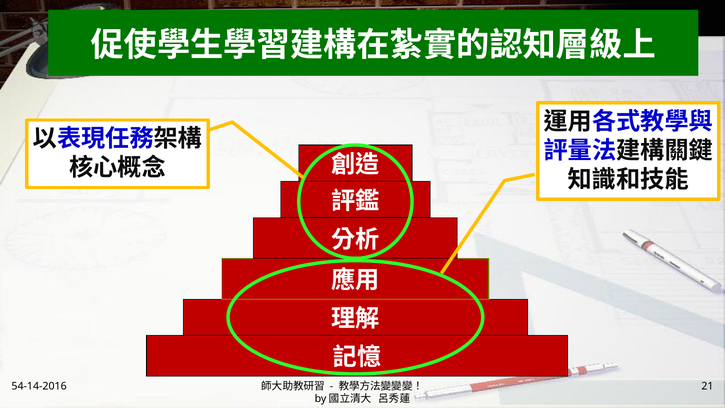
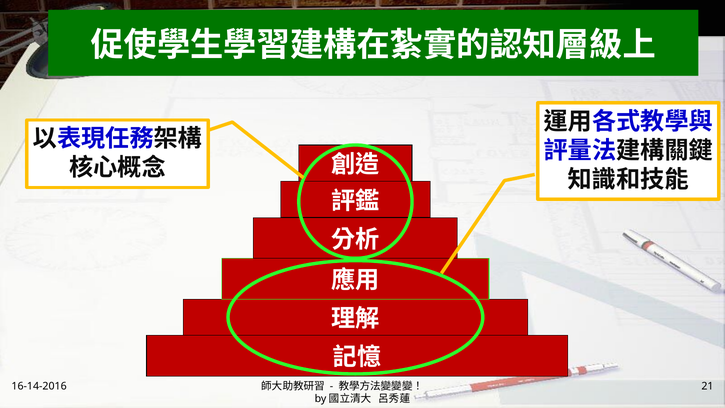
54-14-2016: 54-14-2016 -> 16-14-2016
